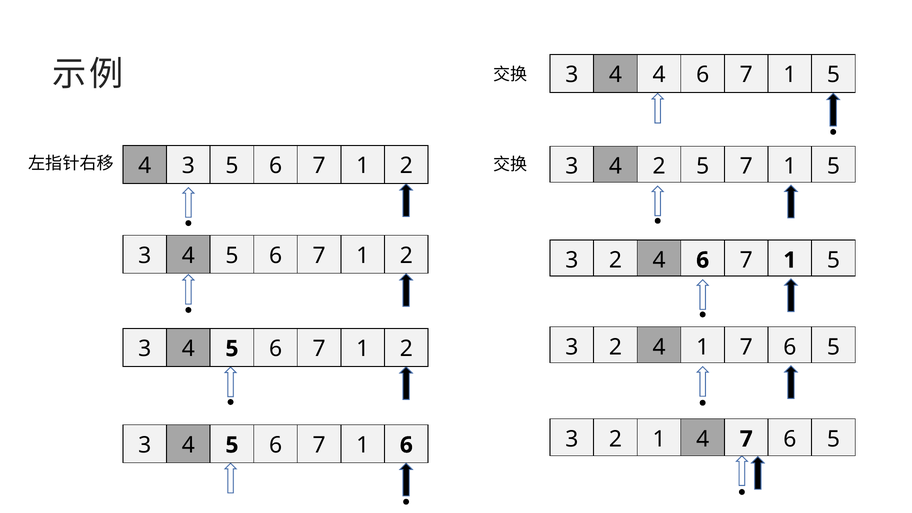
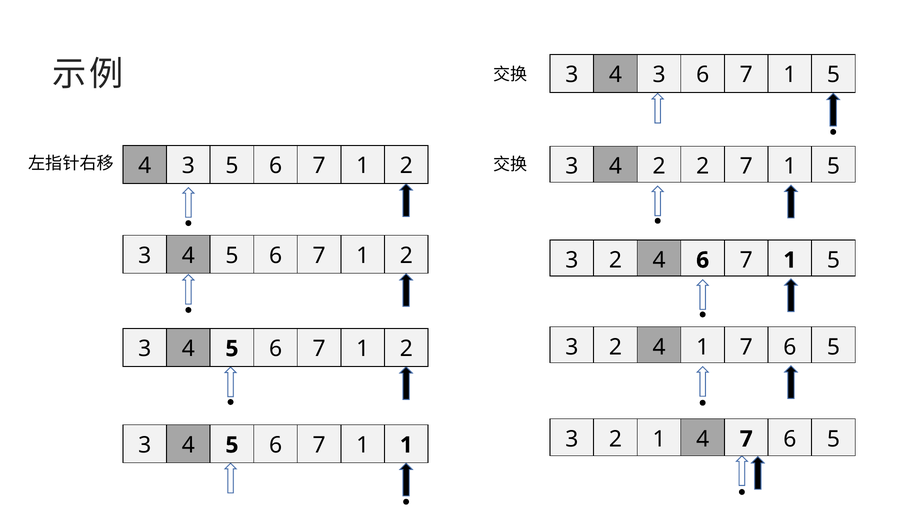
3 4 4: 4 -> 3
2 5: 5 -> 2
1 6: 6 -> 1
